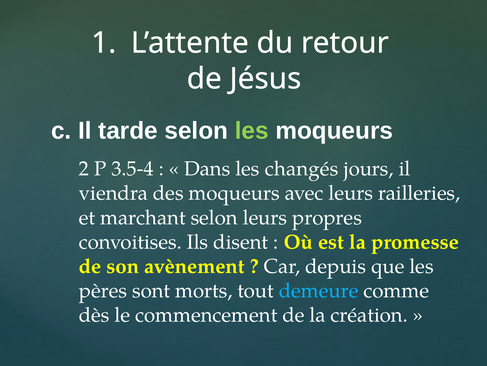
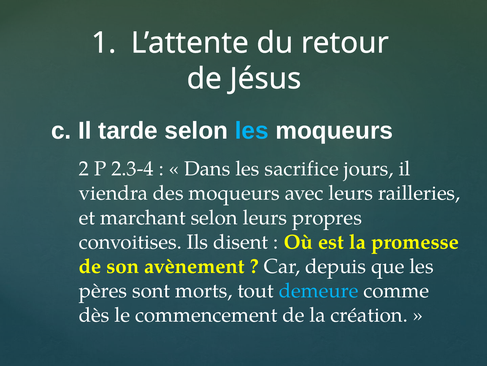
les at (252, 131) colour: light green -> light blue
3.5-4: 3.5-4 -> 2.3-4
changés: changés -> sacrifice
